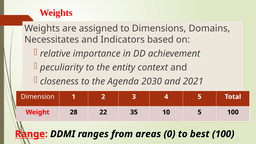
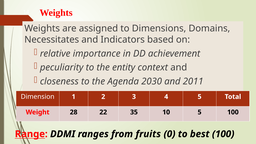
2021: 2021 -> 2011
areas: areas -> fruits
